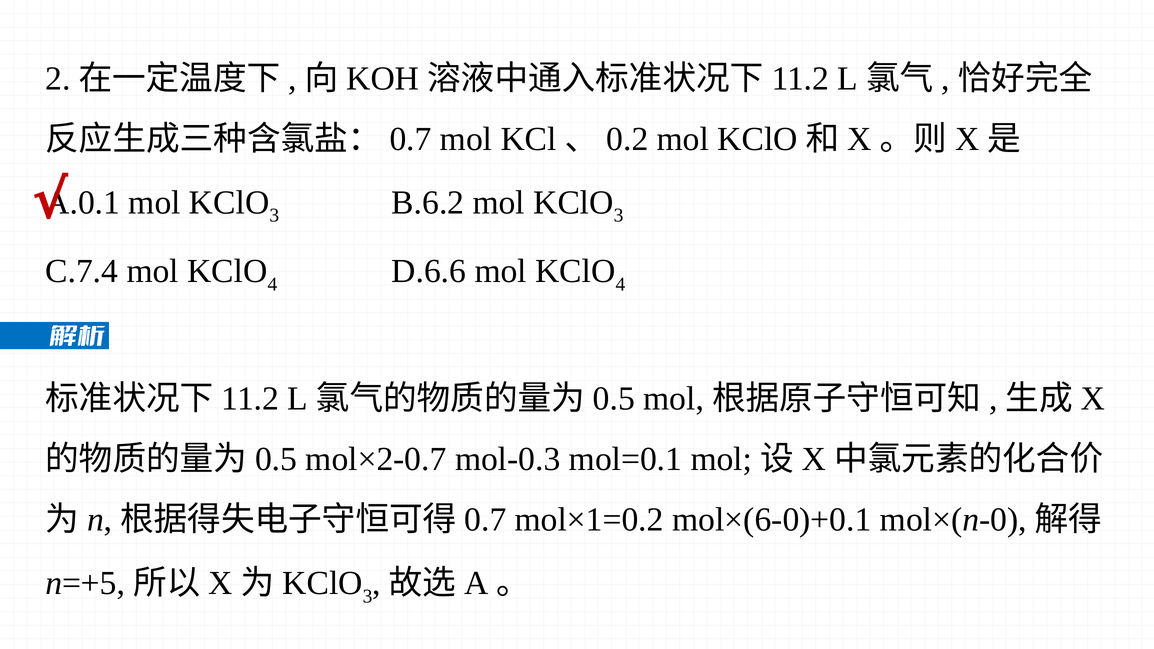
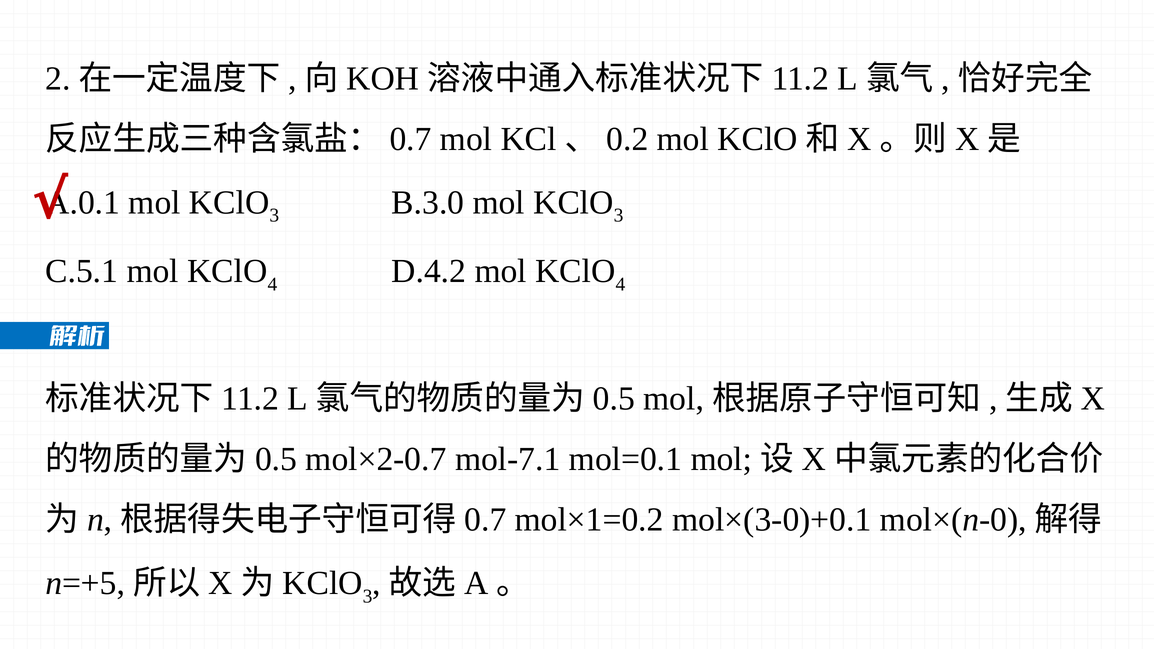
B.6.2: B.6.2 -> B.3.0
C.7.4: C.7.4 -> C.5.1
D.6.6: D.6.6 -> D.4.2
mol-0.3: mol-0.3 -> mol-7.1
mol×(6-0)+0.1: mol×(6-0)+0.1 -> mol×(3-0)+0.1
